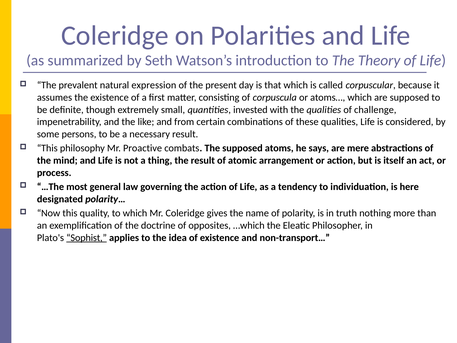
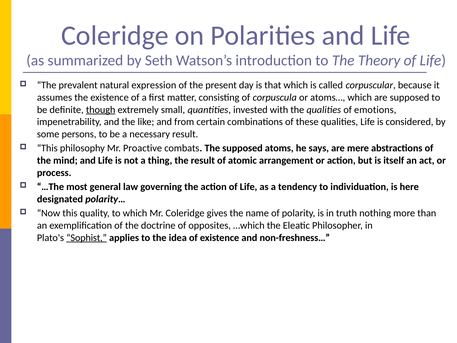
though underline: none -> present
challenge: challenge -> emotions
non-transport…: non-transport… -> non-freshness…
